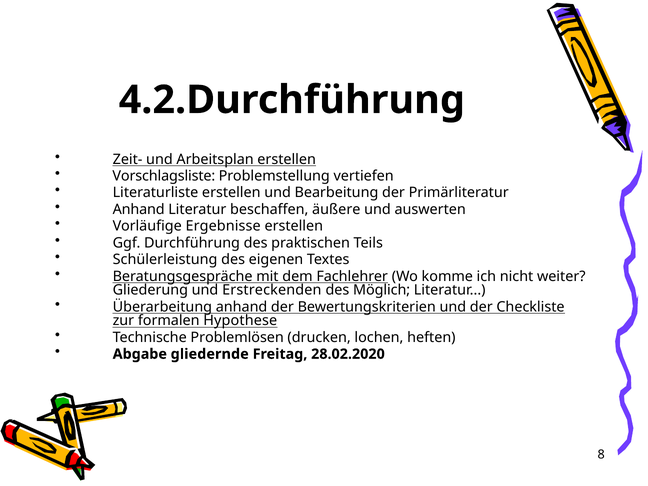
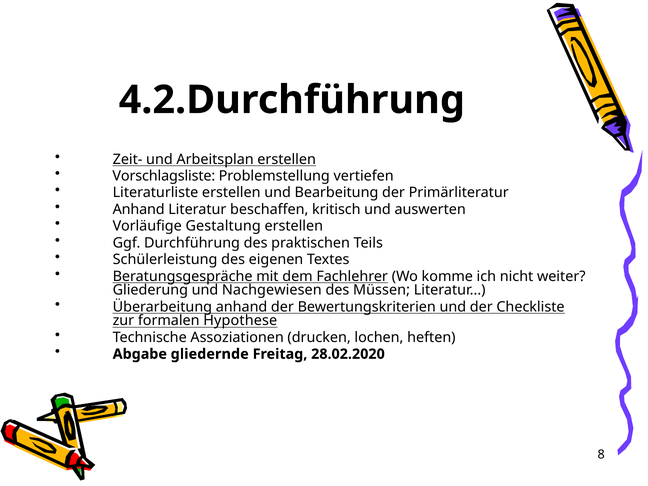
äußere: äußere -> kritisch
Ergebnisse: Ergebnisse -> Gestaltung
Erstreckenden: Erstreckenden -> Nachgewiesen
Möglich: Möglich -> Müssen
Problemlösen: Problemlösen -> Assoziationen
